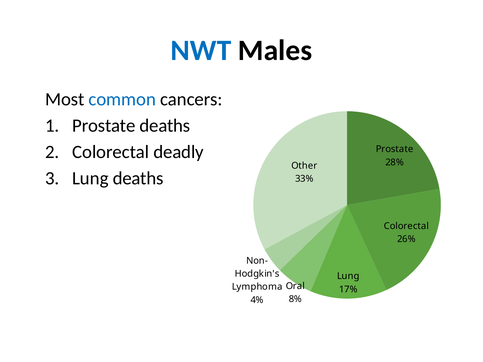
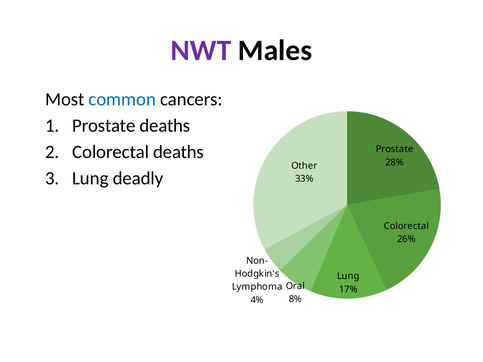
NWT colour: blue -> purple
Colorectal deadly: deadly -> deaths
Lung deaths: deaths -> deadly
